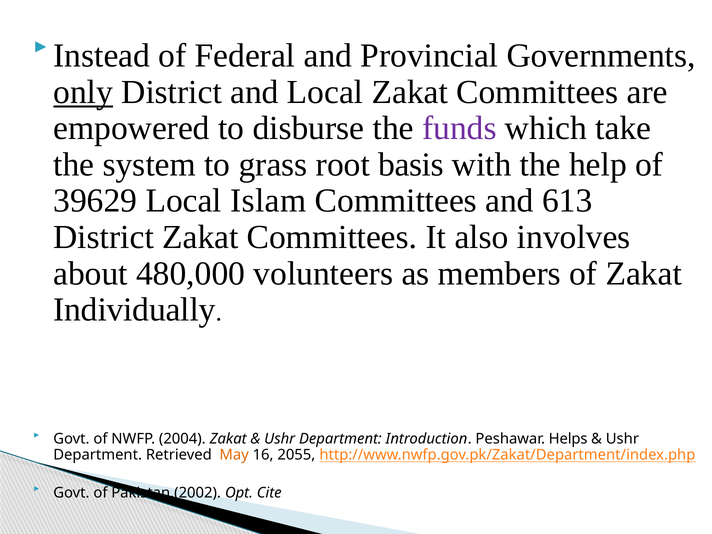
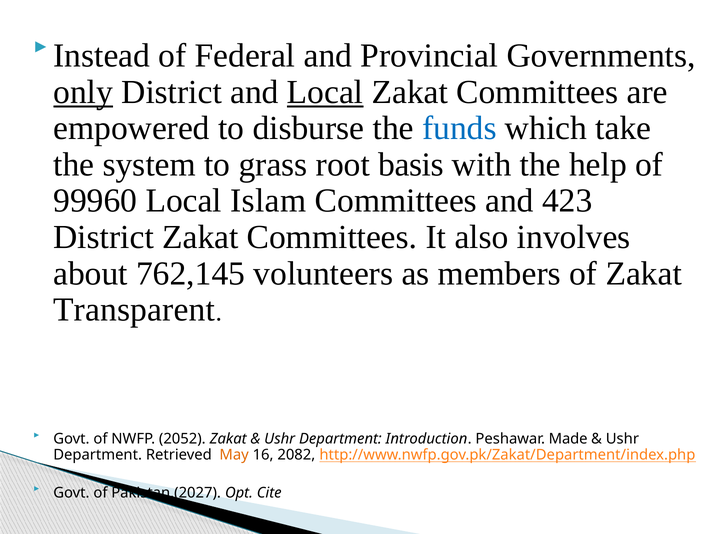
Local at (325, 92) underline: none -> present
funds colour: purple -> blue
39629: 39629 -> 99960
613: 613 -> 423
480,000: 480,000 -> 762,145
Individually: Individually -> Transparent
2004: 2004 -> 2052
Helps: Helps -> Made
2055: 2055 -> 2082
Pakistan.(2002: Pakistan.(2002 -> Pakistan.(2027
